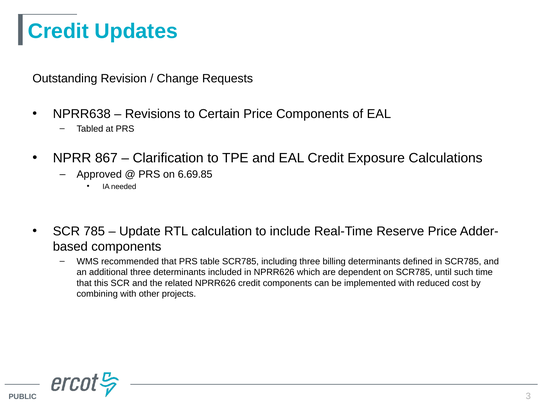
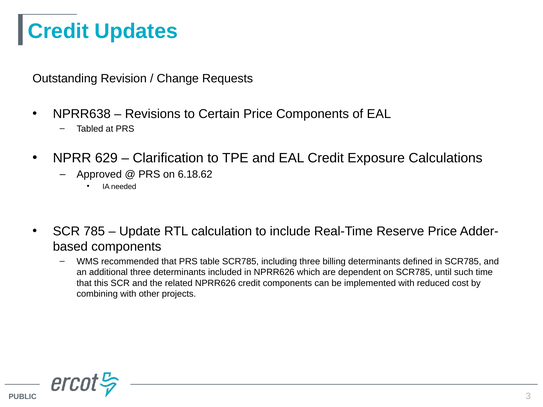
867: 867 -> 629
6.69.85: 6.69.85 -> 6.18.62
